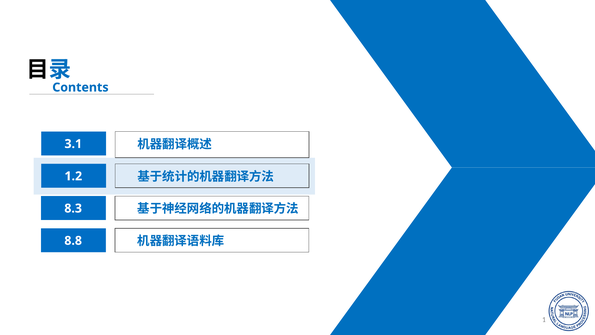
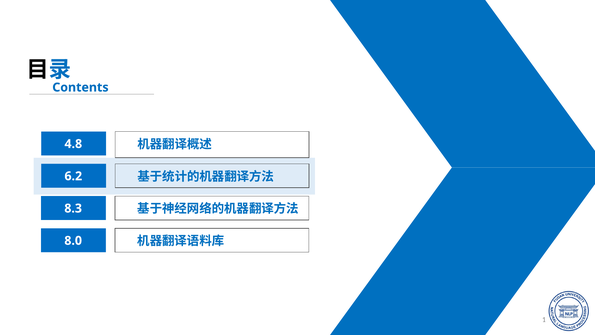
3.1: 3.1 -> 4.8
1.2: 1.2 -> 6.2
8.8: 8.8 -> 8.0
